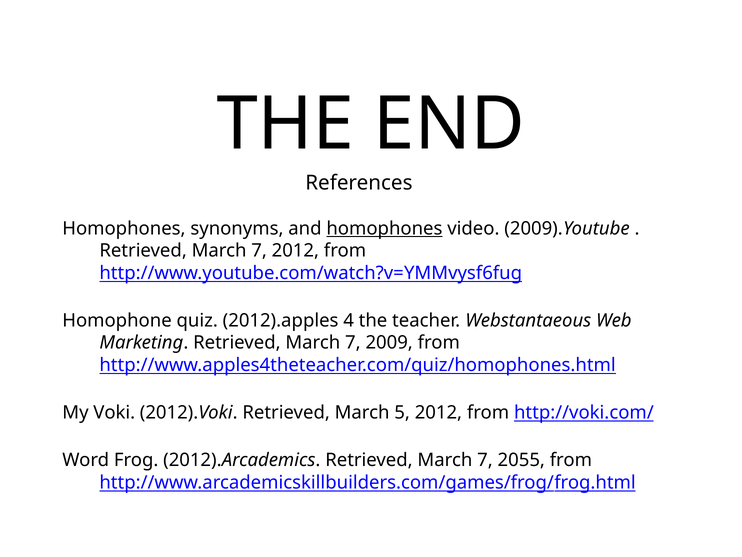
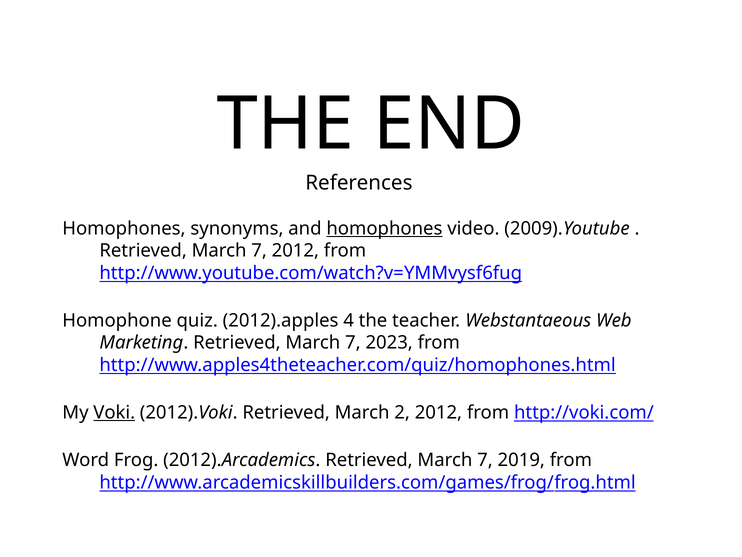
2009: 2009 -> 2023
Voki underline: none -> present
5: 5 -> 2
2055: 2055 -> 2019
